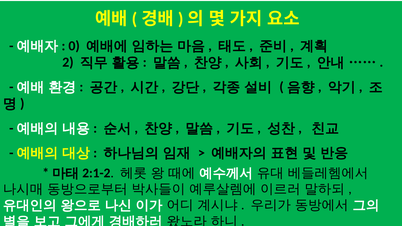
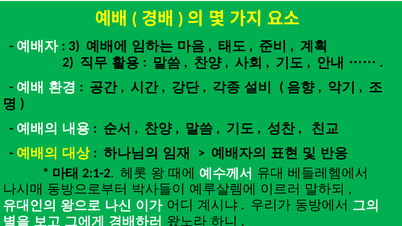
0: 0 -> 3
